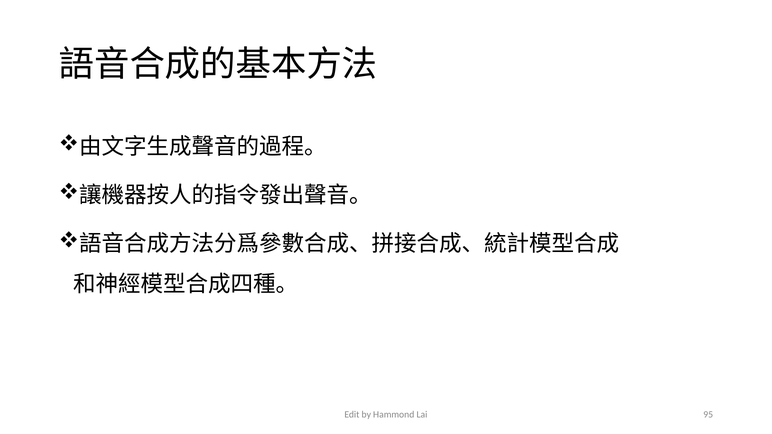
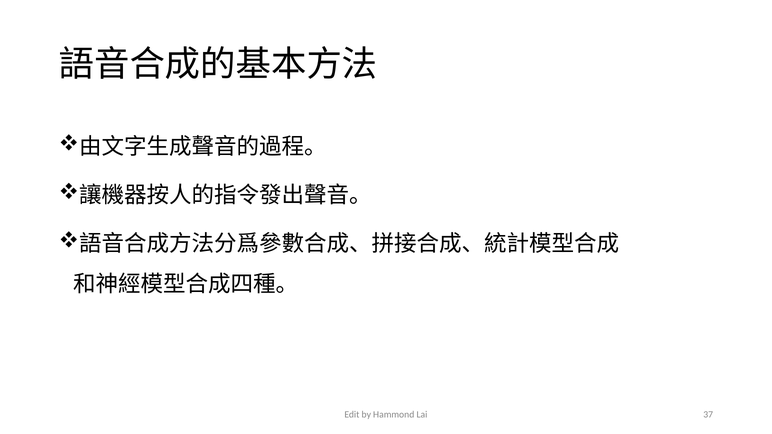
95: 95 -> 37
